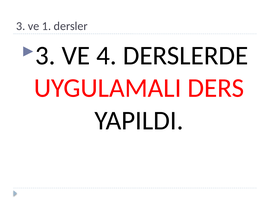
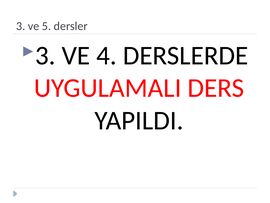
1: 1 -> 5
